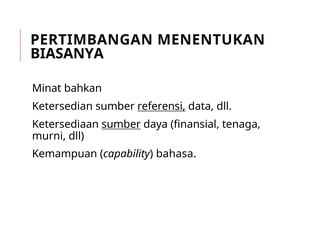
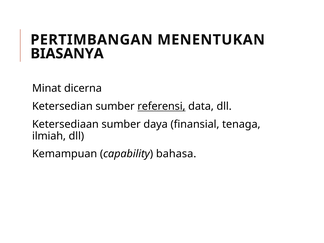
bahkan: bahkan -> dicerna
sumber at (121, 124) underline: present -> none
murni: murni -> ilmiah
